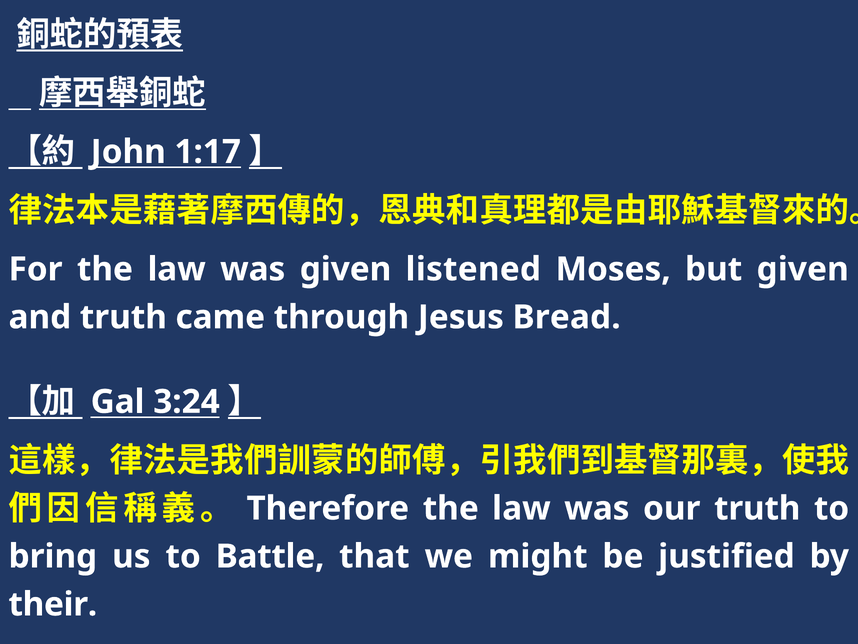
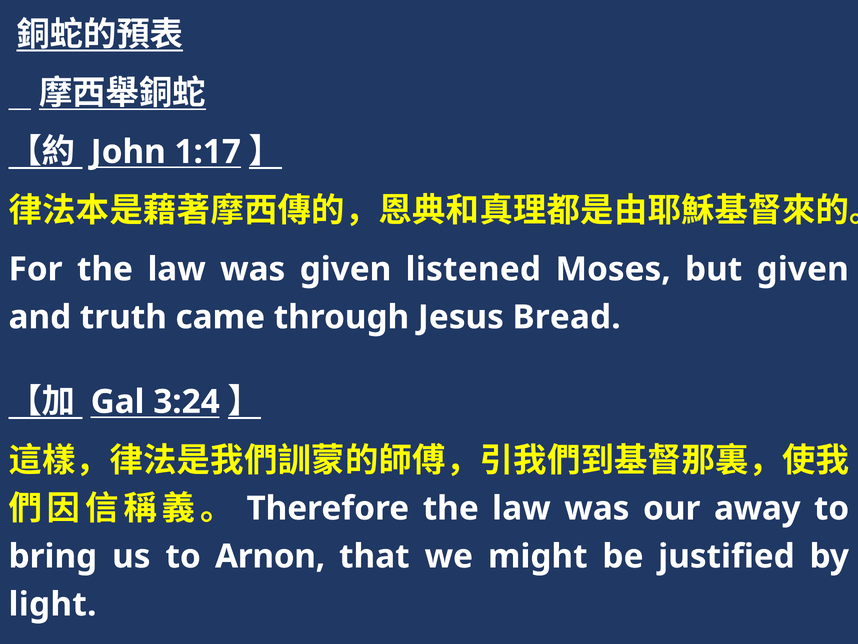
our truth: truth -> away
Battle: Battle -> Arnon
their: their -> light
